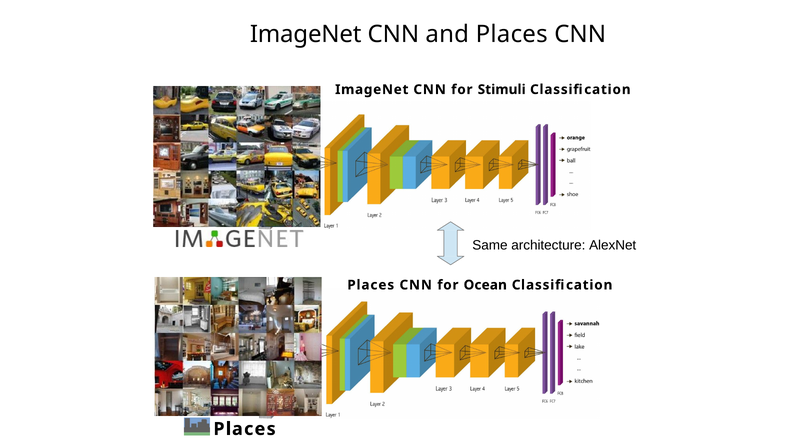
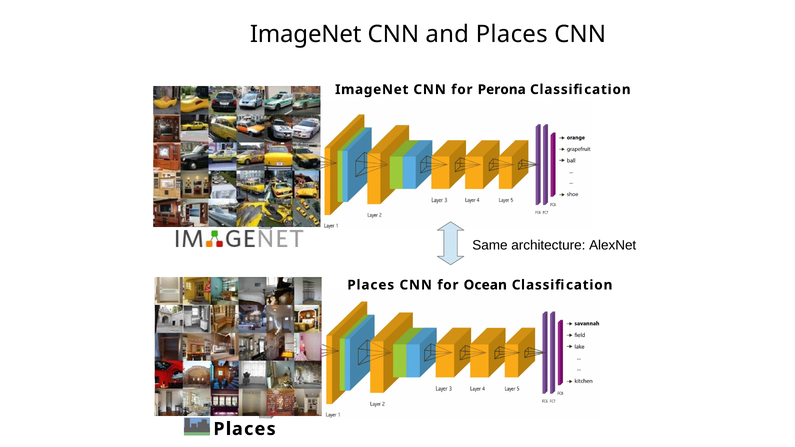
Stimuli: Stimuli -> Perona
